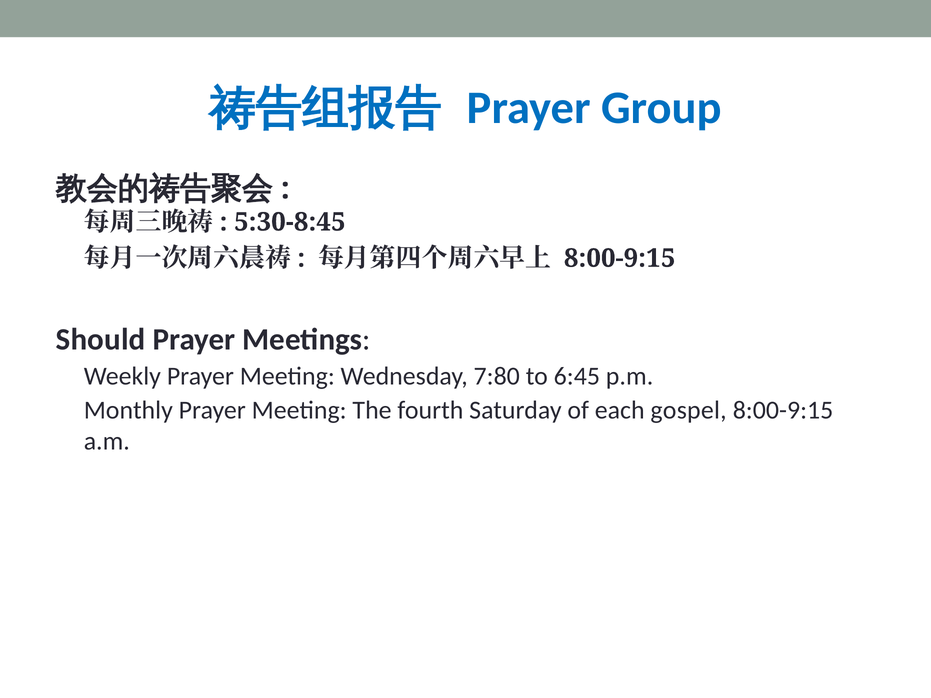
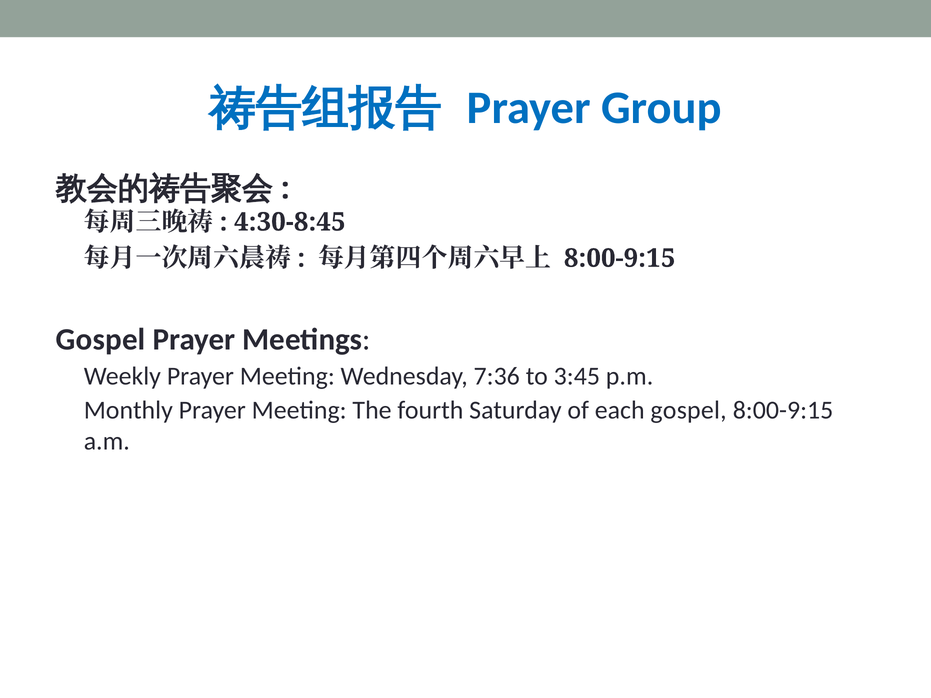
5:30-8:45: 5:30-8:45 -> 4:30-8:45
Should at (101, 339): Should -> Gospel
7:80: 7:80 -> 7:36
6:45: 6:45 -> 3:45
